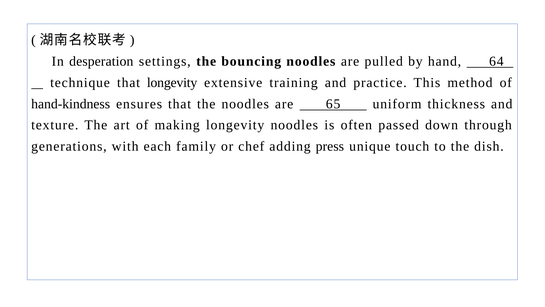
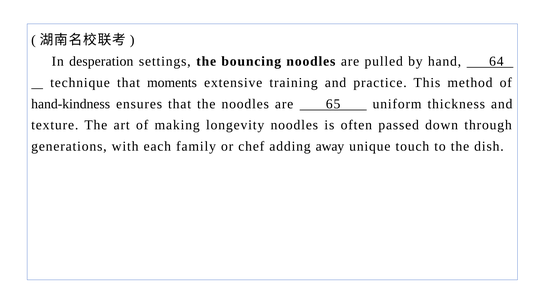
that longevity: longevity -> moments
press: press -> away
